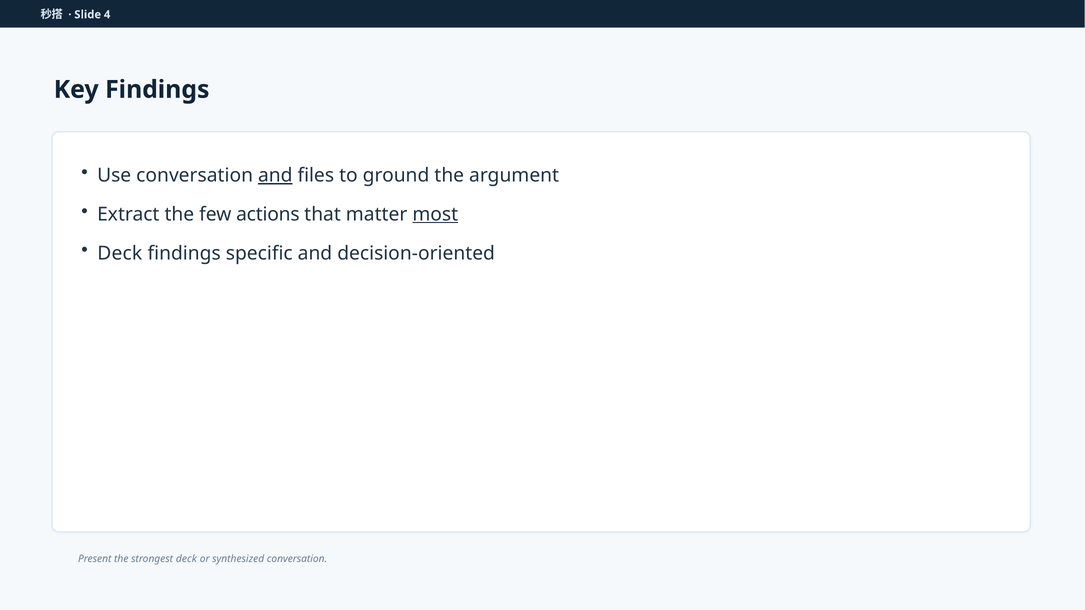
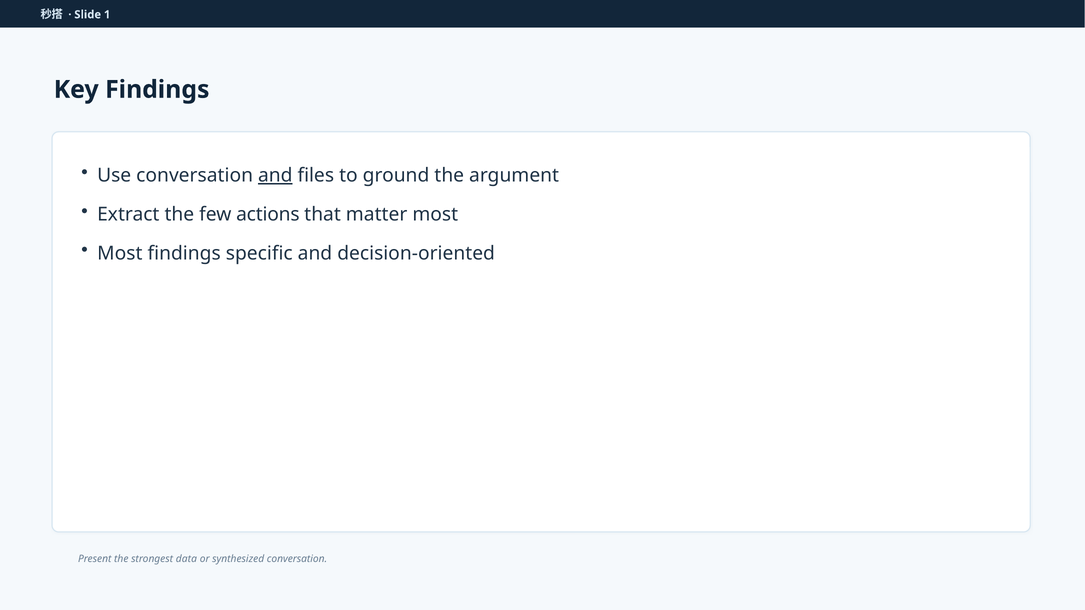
4: 4 -> 1
most at (435, 214) underline: present -> none
Deck at (120, 253): Deck -> Most
strongest deck: deck -> data
